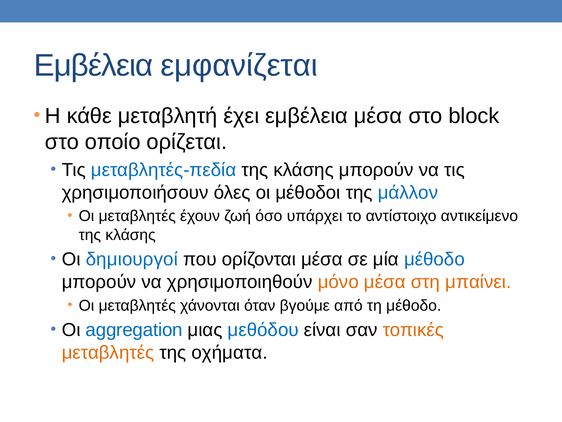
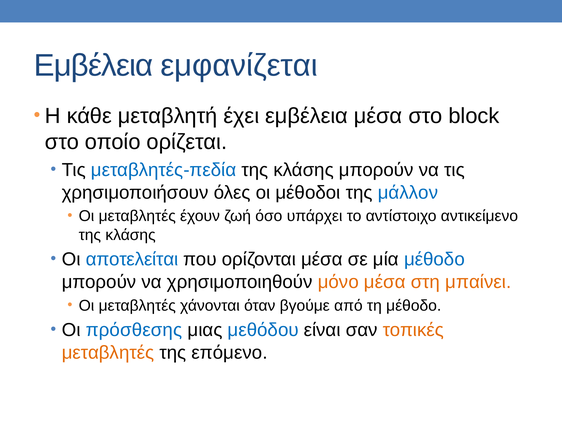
δημιουργοί: δημιουργοί -> αποτελείται
aggregation: aggregation -> πρόσθεσης
οχήματα: οχήματα -> επόμενο
